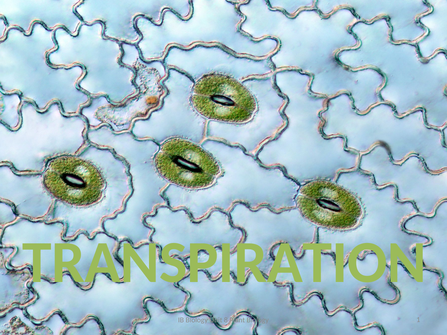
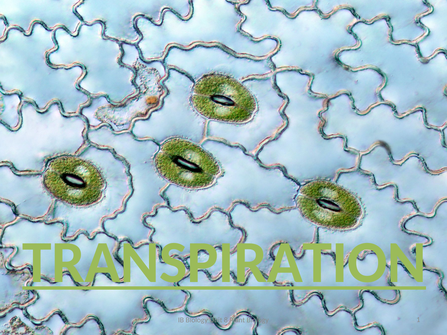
TRANSPIRATION underline: none -> present
